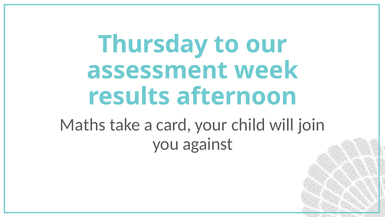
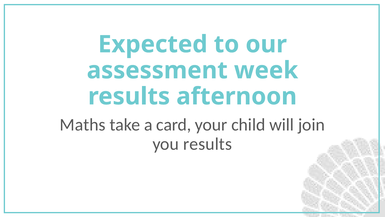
Thursday: Thursday -> Expected
you against: against -> results
